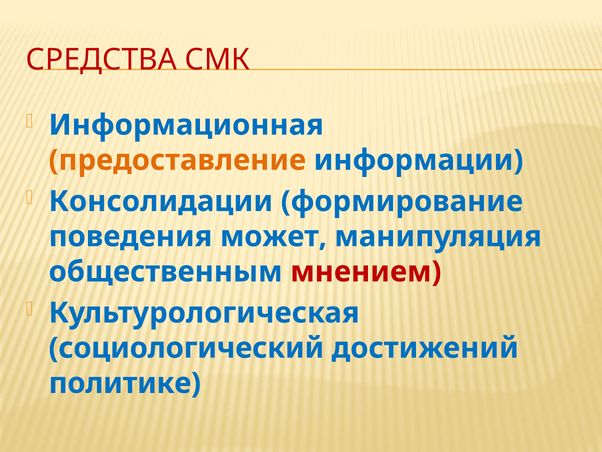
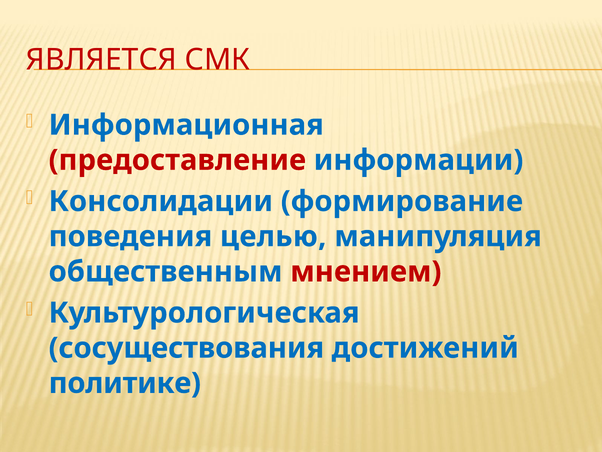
СРЕДСТВА: СРЕДСТВА -> ЯВЛЯЕТСЯ
предоставление colour: orange -> red
может: может -> целью
социологический: социологический -> сосуществования
